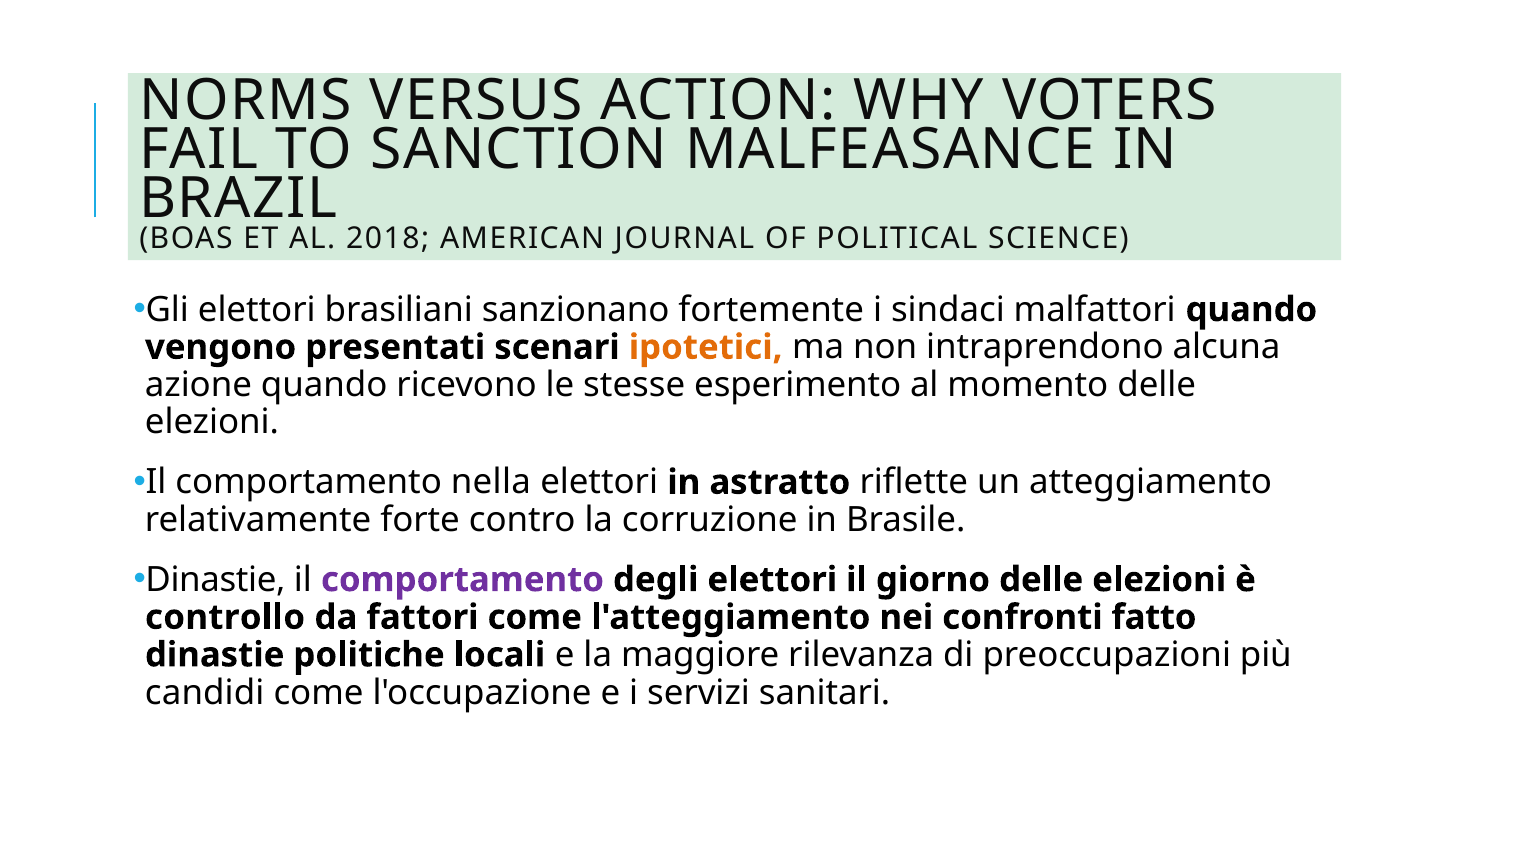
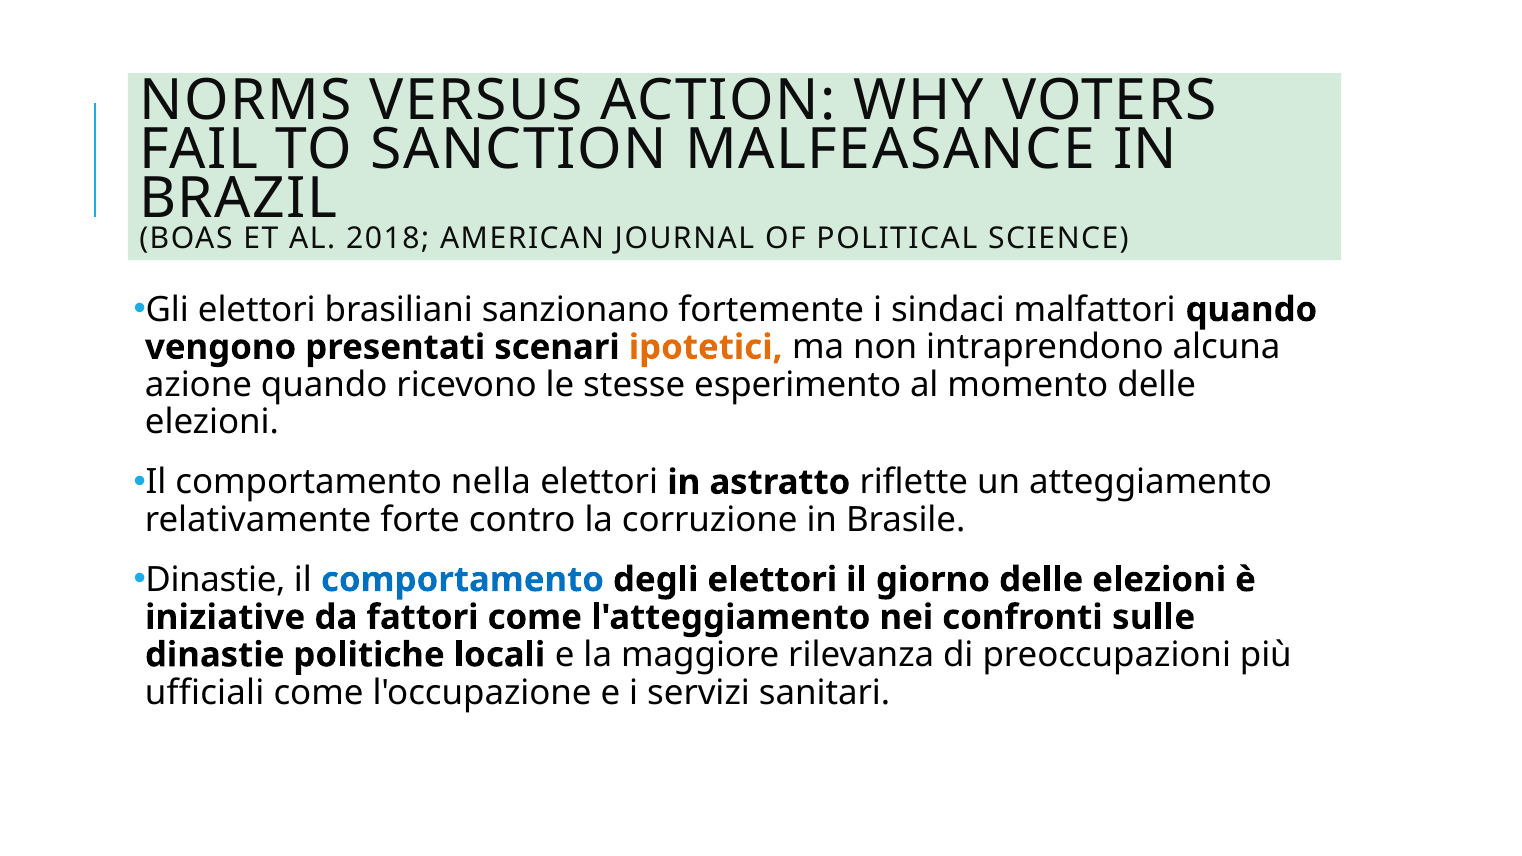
comportamento at (462, 580) colour: purple -> blue
controllo: controllo -> iniziative
fatto: fatto -> sulle
candidi: candidi -> ufficiali
